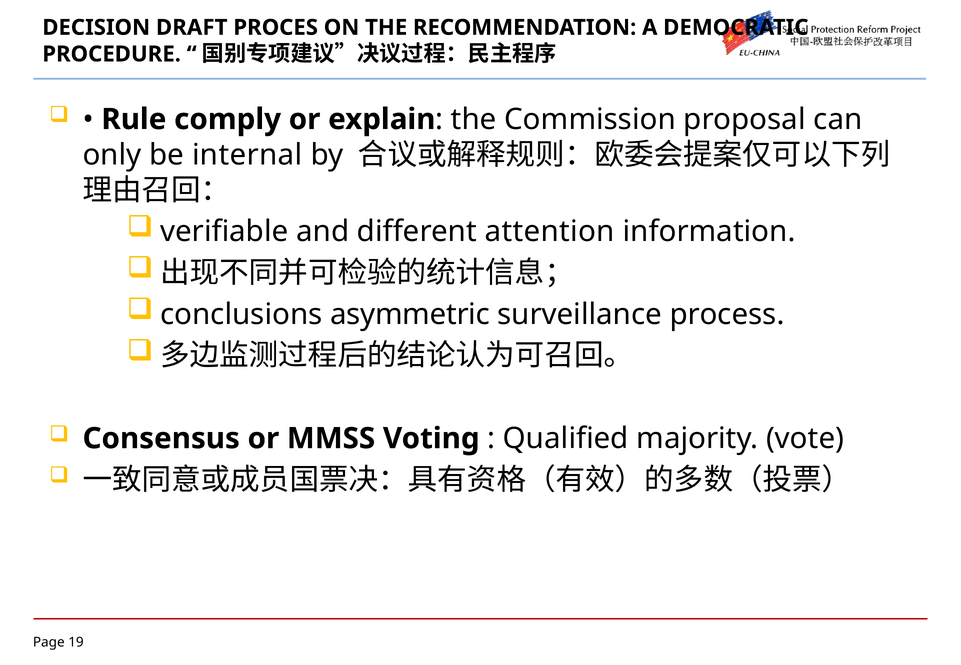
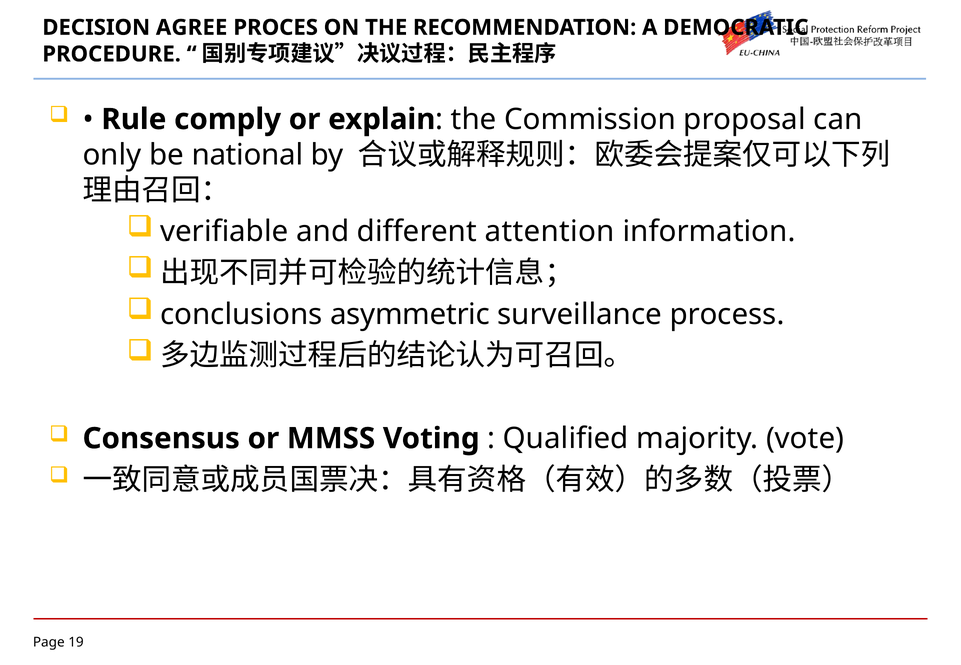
DRAFT: DRAFT -> AGREE
internal: internal -> national
